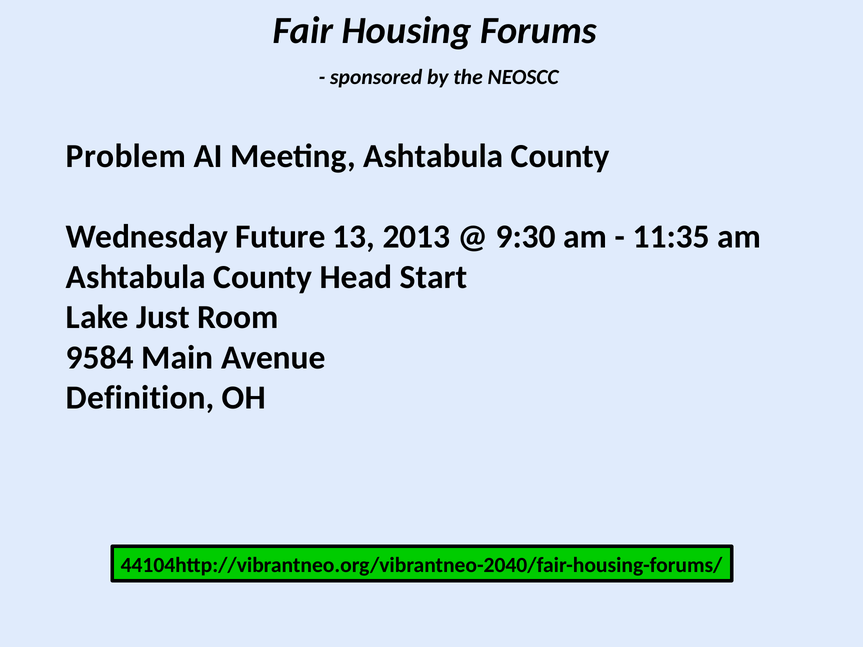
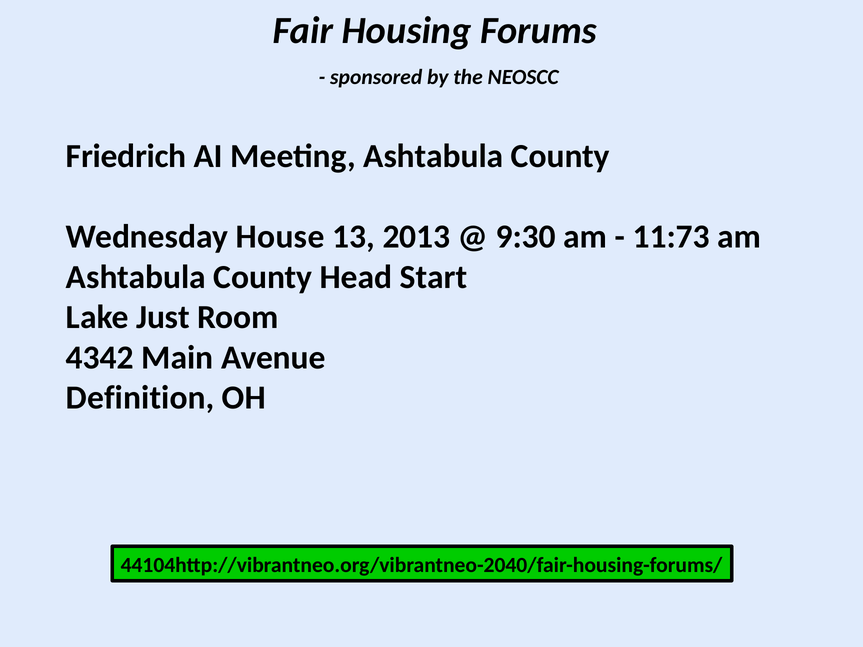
Problem: Problem -> Friedrich
Future: Future -> House
11:35: 11:35 -> 11:73
9584: 9584 -> 4342
